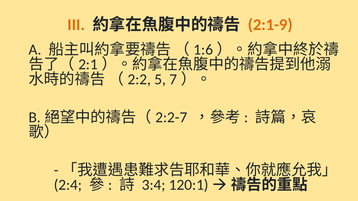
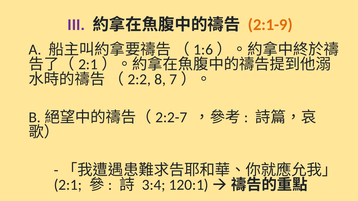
III colour: orange -> purple
5: 5 -> 8
2:4: 2:4 -> 2:1
